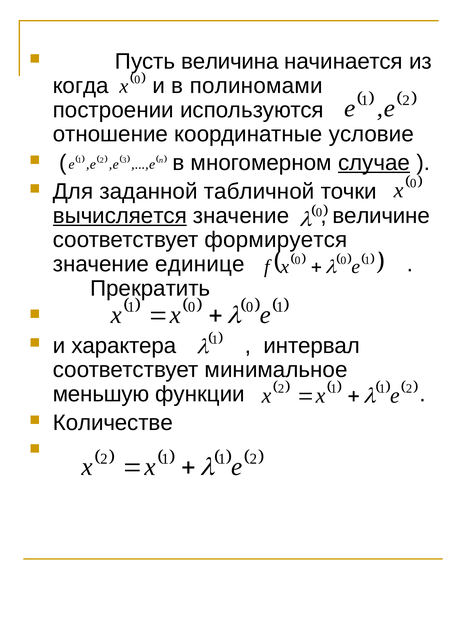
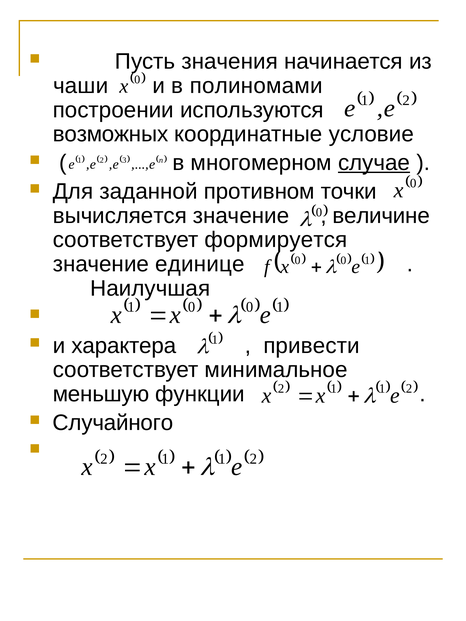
величина: величина -> значения
когда: когда -> чаши
отношение: отношение -> возможных
табличной: табличной -> противном
вычисляется underline: present -> none
Прекратить: Прекратить -> Наилучшая
интервал: интервал -> привести
Количестве: Количестве -> Случайного
